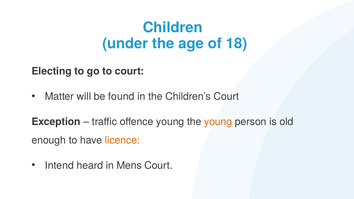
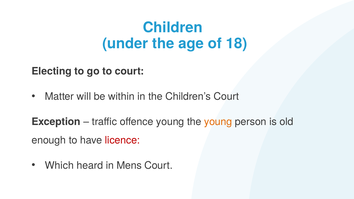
found: found -> within
licence colour: orange -> red
Intend: Intend -> Which
